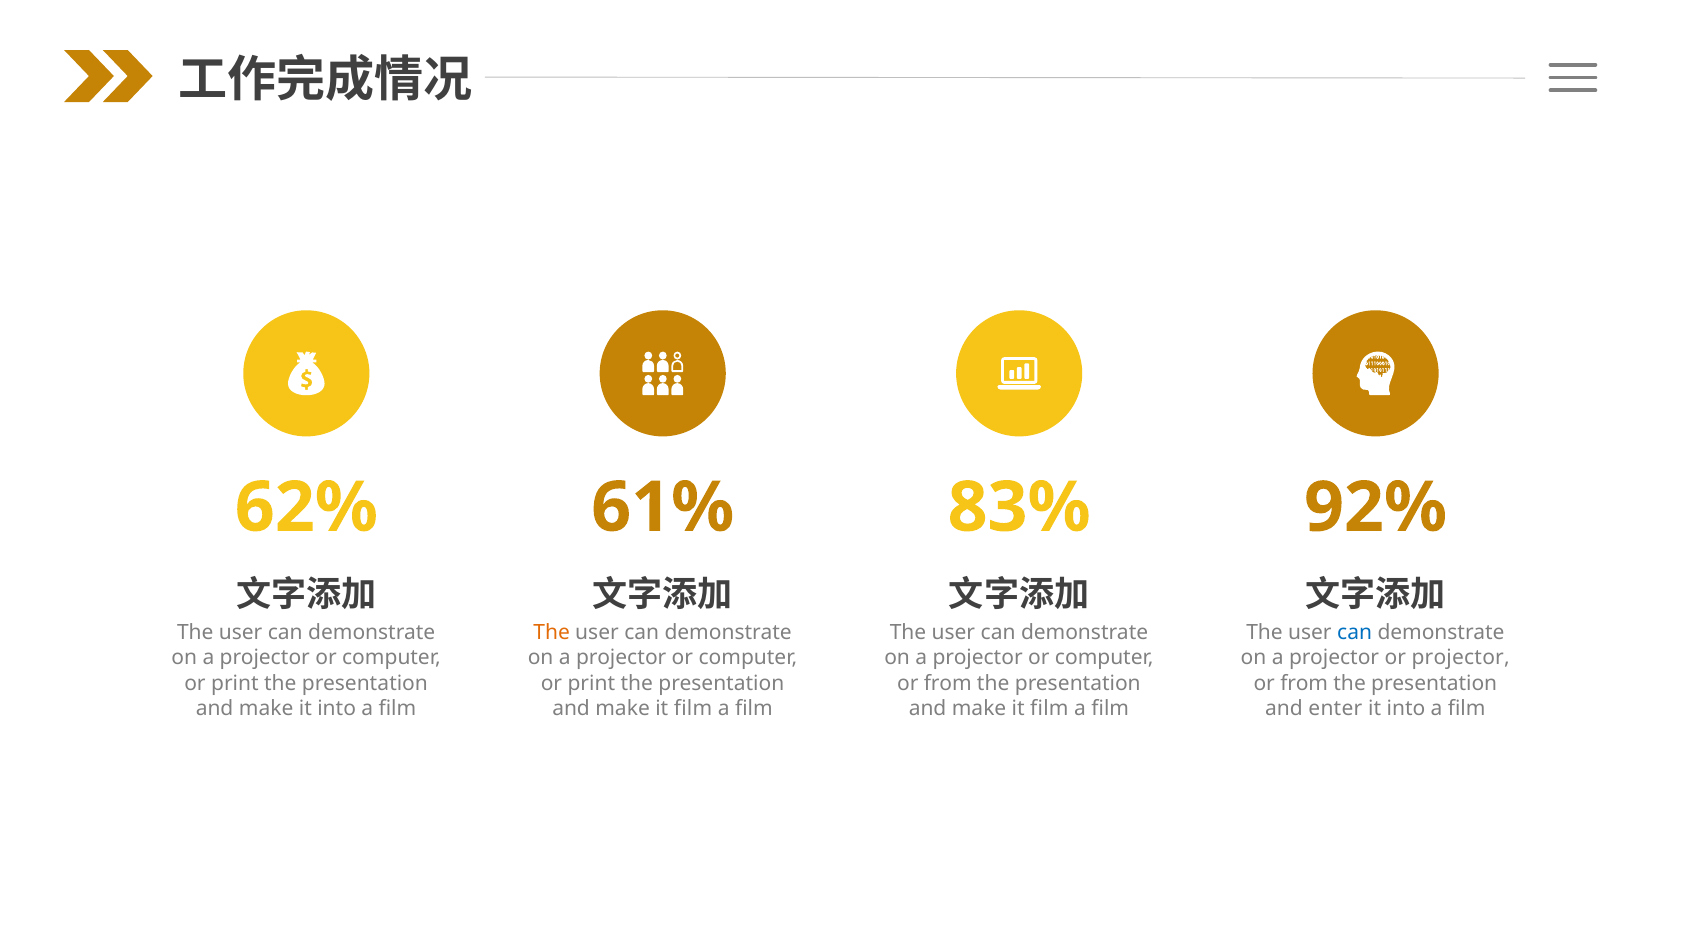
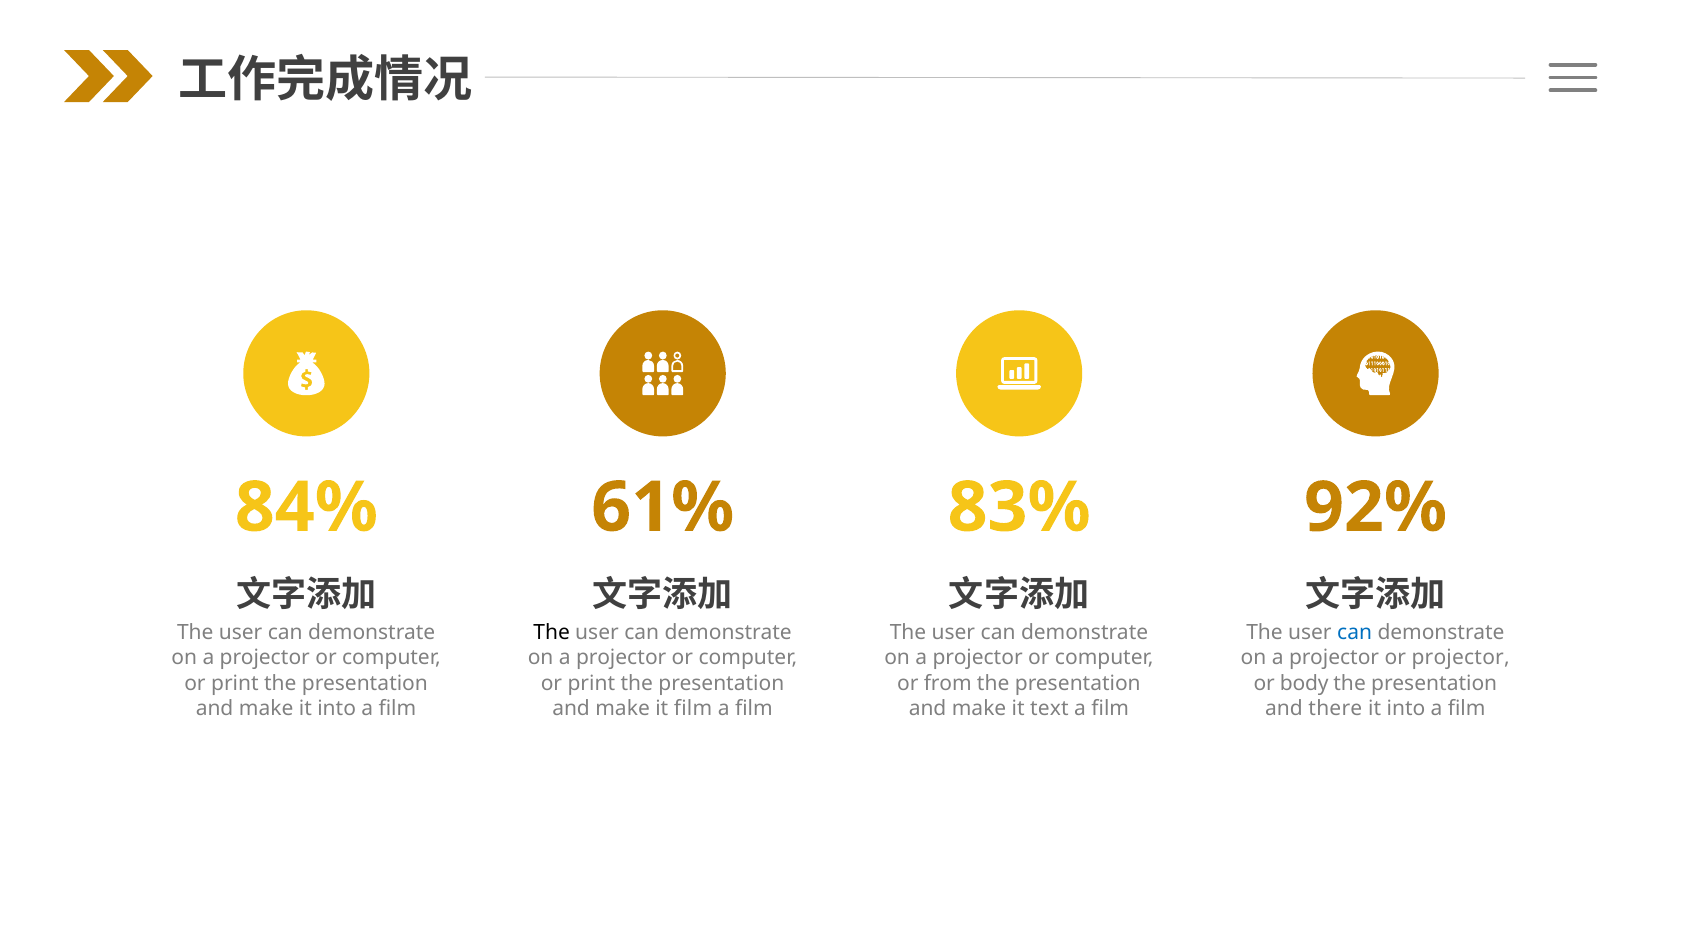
62%: 62% -> 84%
The at (552, 633) colour: orange -> black
from at (1304, 683): from -> body
film at (1049, 708): film -> text
enter: enter -> there
